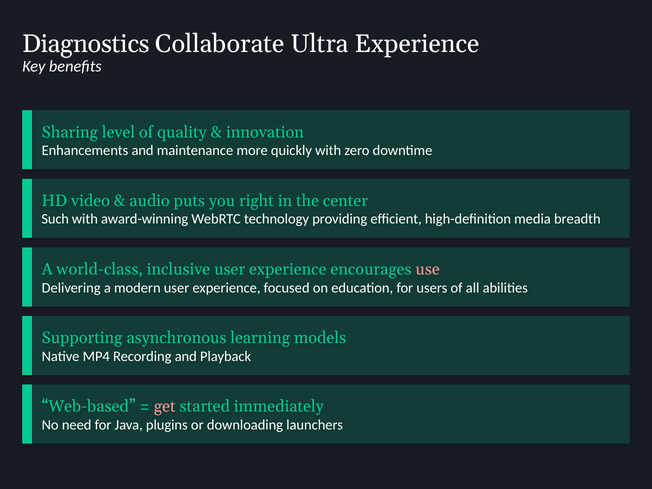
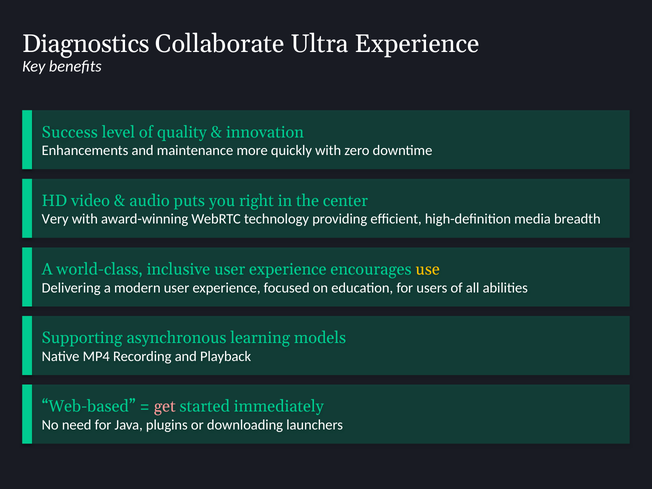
Sharing: Sharing -> Success
Such: Such -> Very
use colour: pink -> yellow
